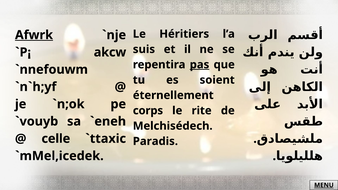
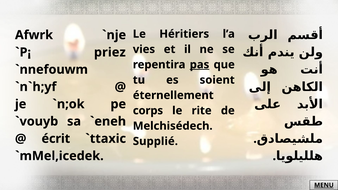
Afwrk underline: present -> none
suis: suis -> vies
akcw: akcw -> priez
celle: celle -> écrit
Paradis: Paradis -> Supplié
